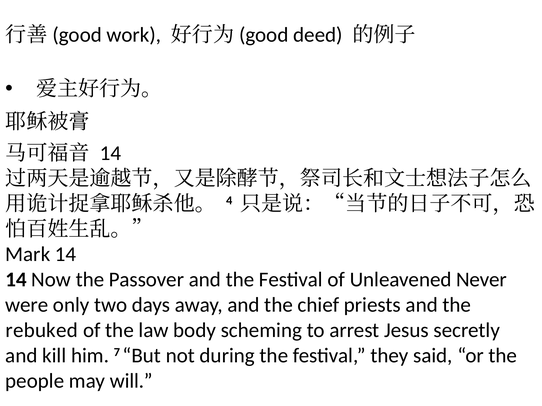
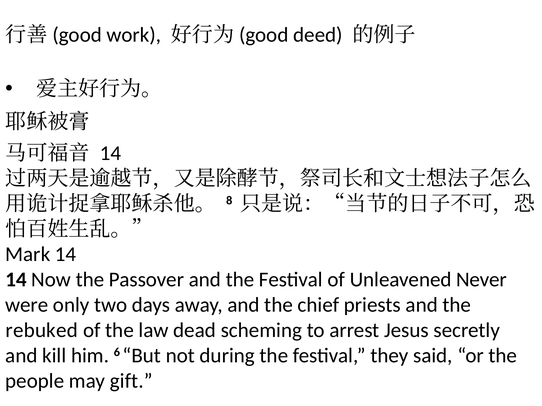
4: 4 -> 8
body: body -> dead
7: 7 -> 6
will: will -> gift
